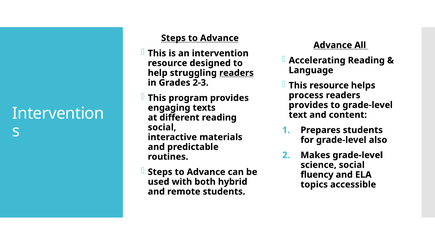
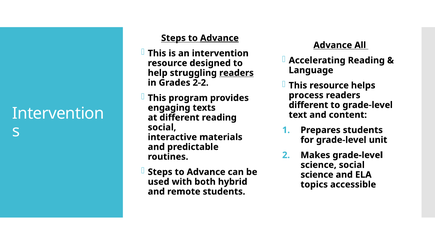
Advance at (219, 38) underline: none -> present
2-3: 2-3 -> 2-2
provides at (308, 105): provides -> different
also: also -> unit
fluency at (317, 174): fluency -> science
